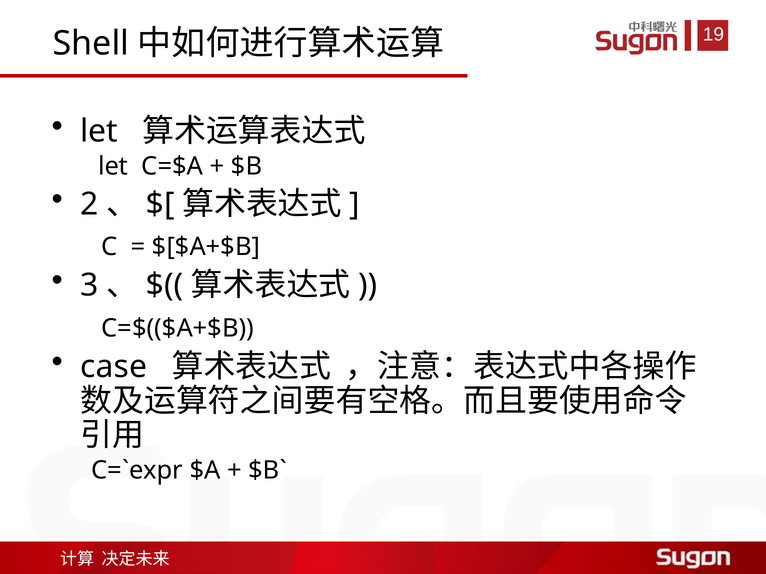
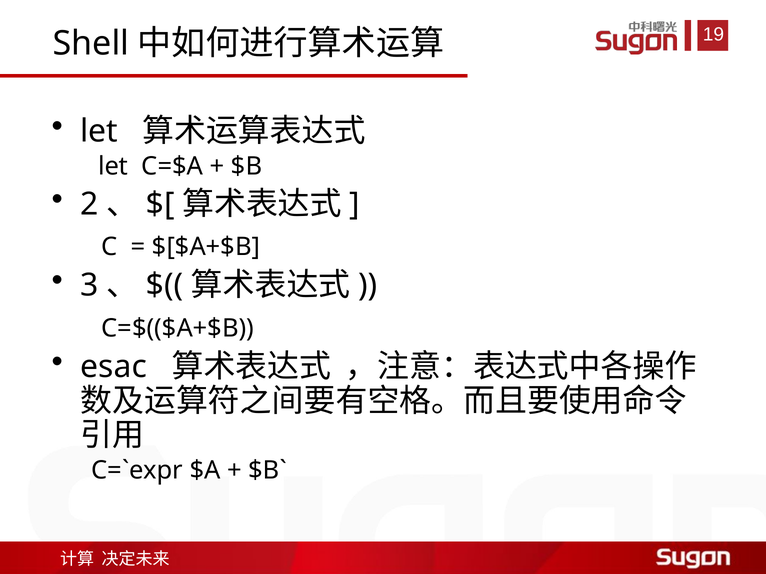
case: case -> esac
